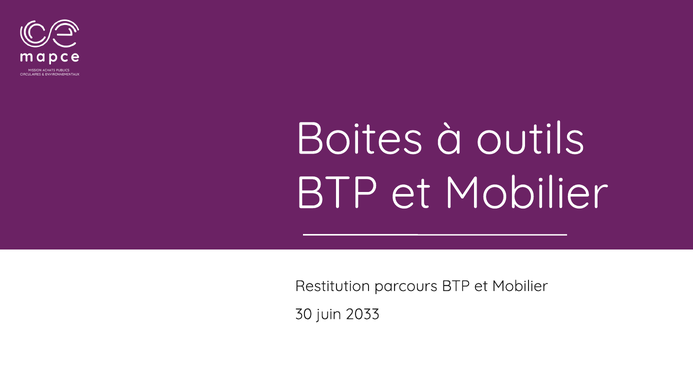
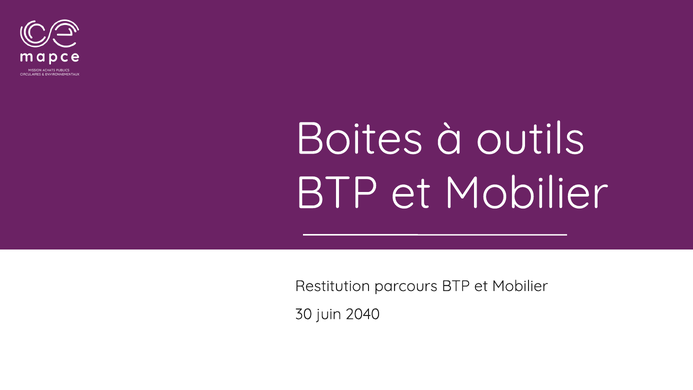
2033: 2033 -> 2040
